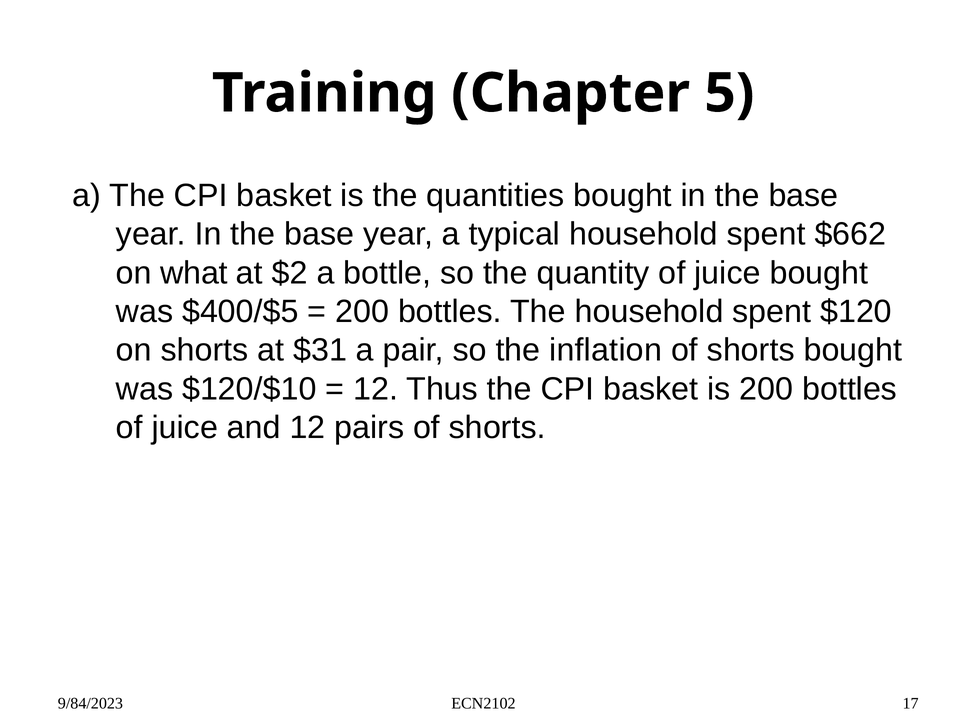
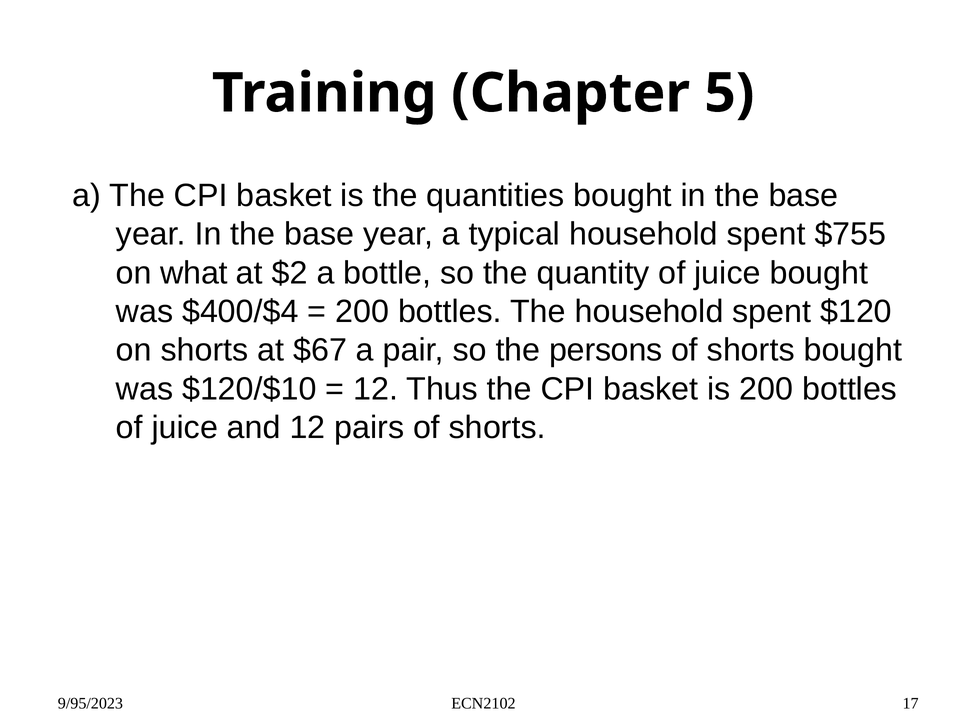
$662: $662 -> $755
$400/$5: $400/$5 -> $400/$4
$31: $31 -> $67
inflation: inflation -> persons
9/84/2023: 9/84/2023 -> 9/95/2023
